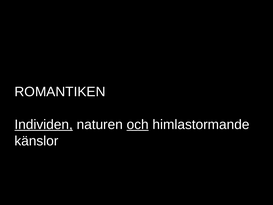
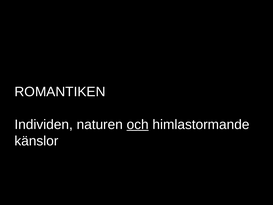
Individen underline: present -> none
